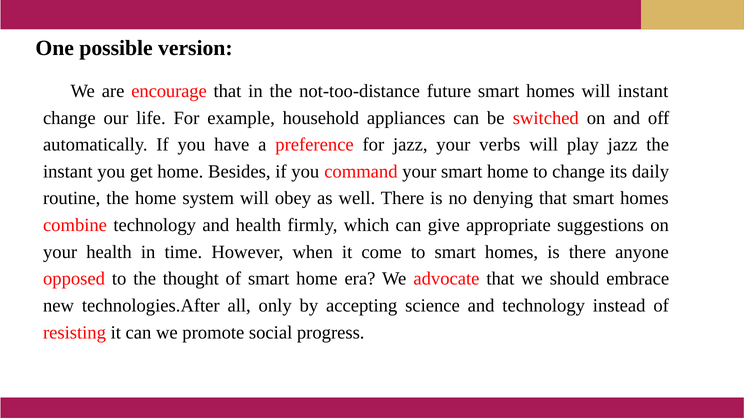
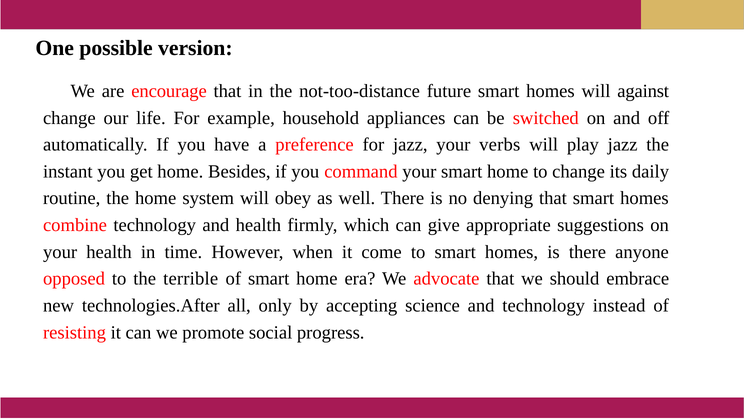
will instant: instant -> against
thought: thought -> terrible
